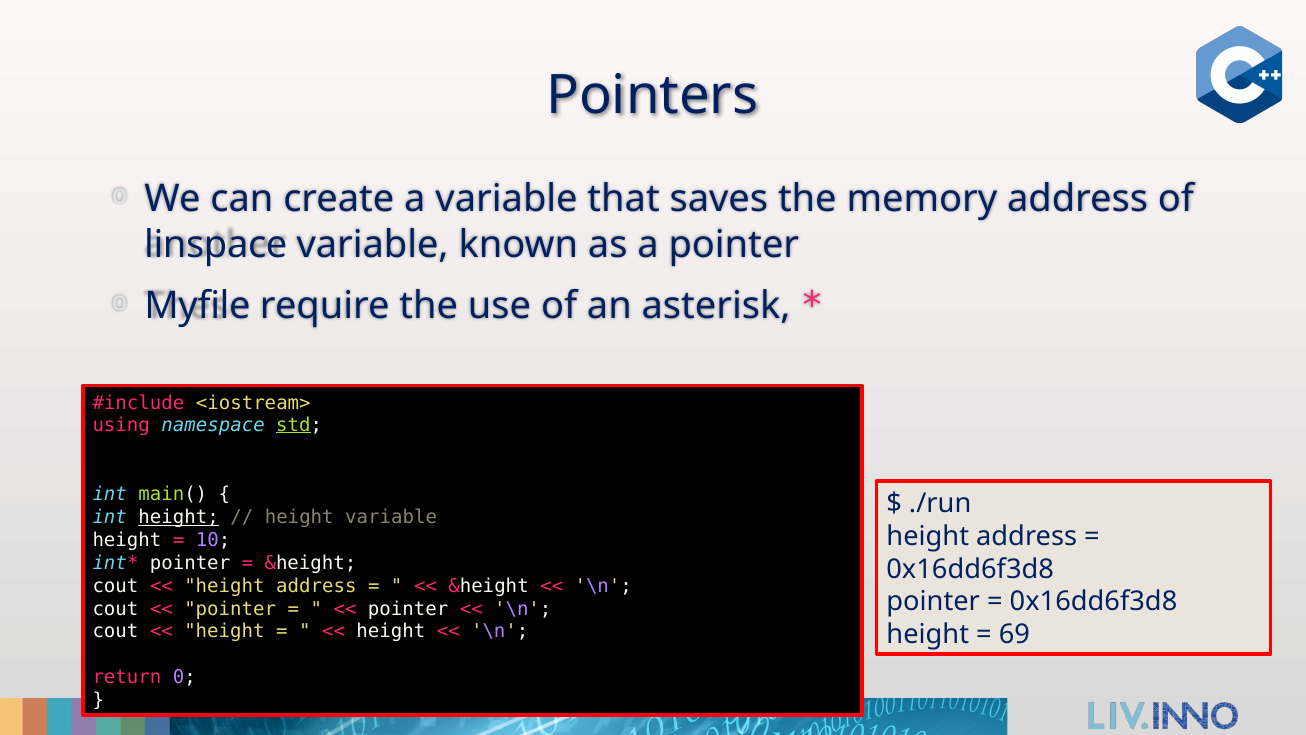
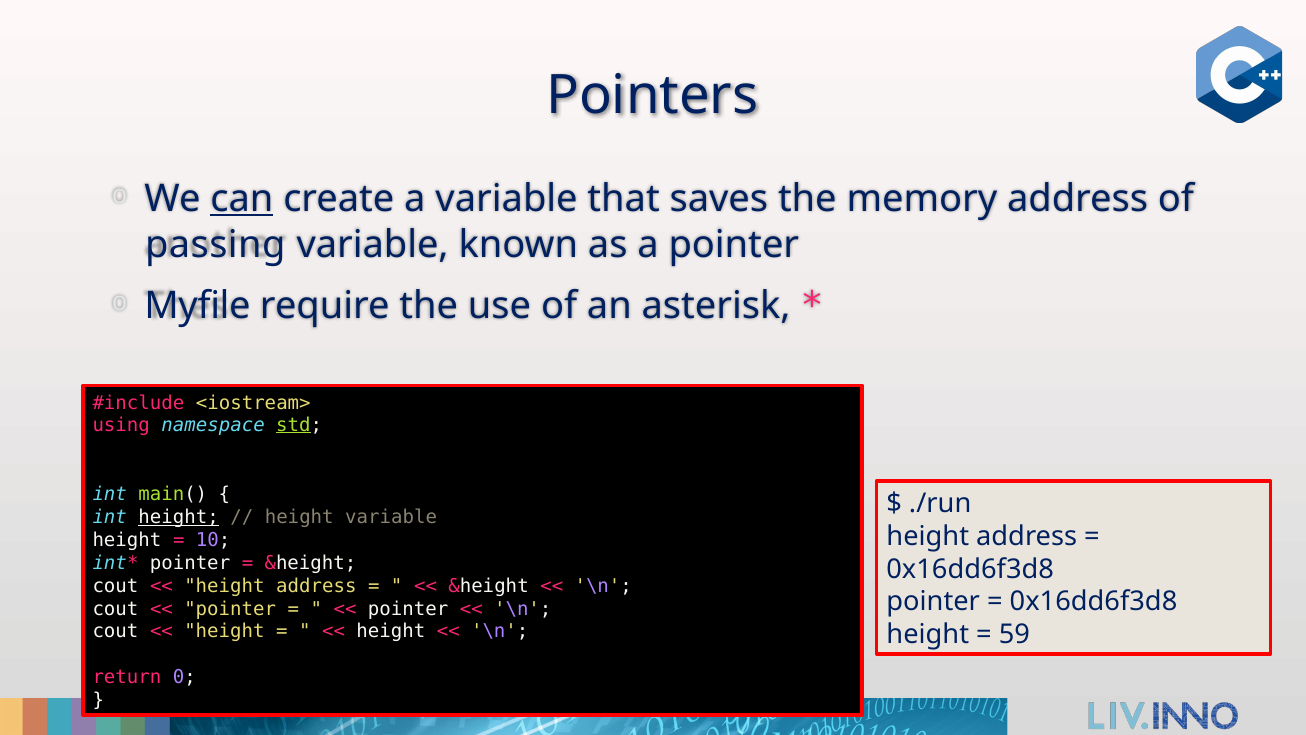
can underline: none -> present
linspace: linspace -> passing
69: 69 -> 59
